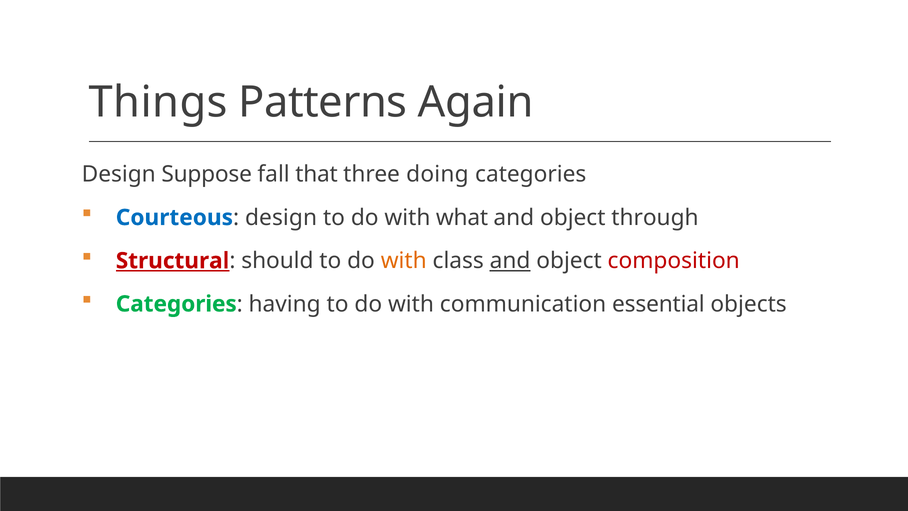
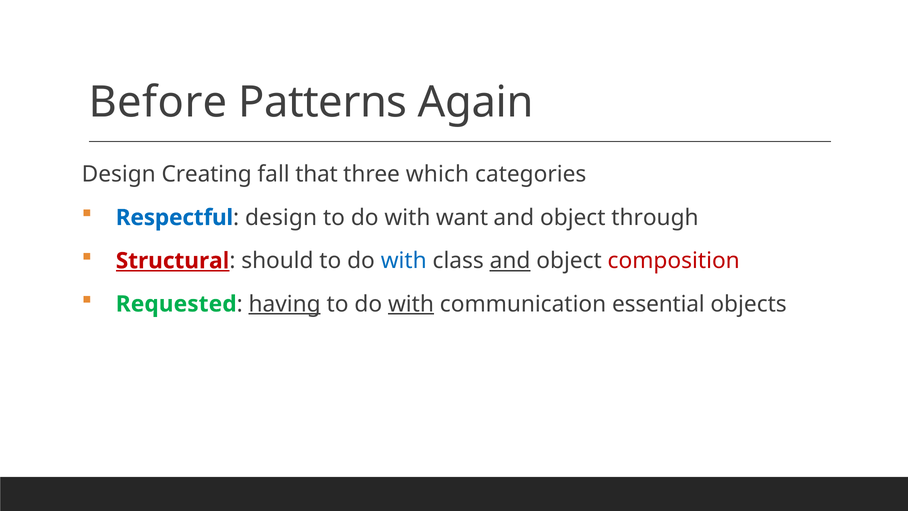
Things: Things -> Before
Suppose: Suppose -> Creating
doing: doing -> which
Courteous: Courteous -> Respectful
what: what -> want
with at (404, 261) colour: orange -> blue
Categories at (176, 304): Categories -> Requested
having underline: none -> present
with at (411, 304) underline: none -> present
